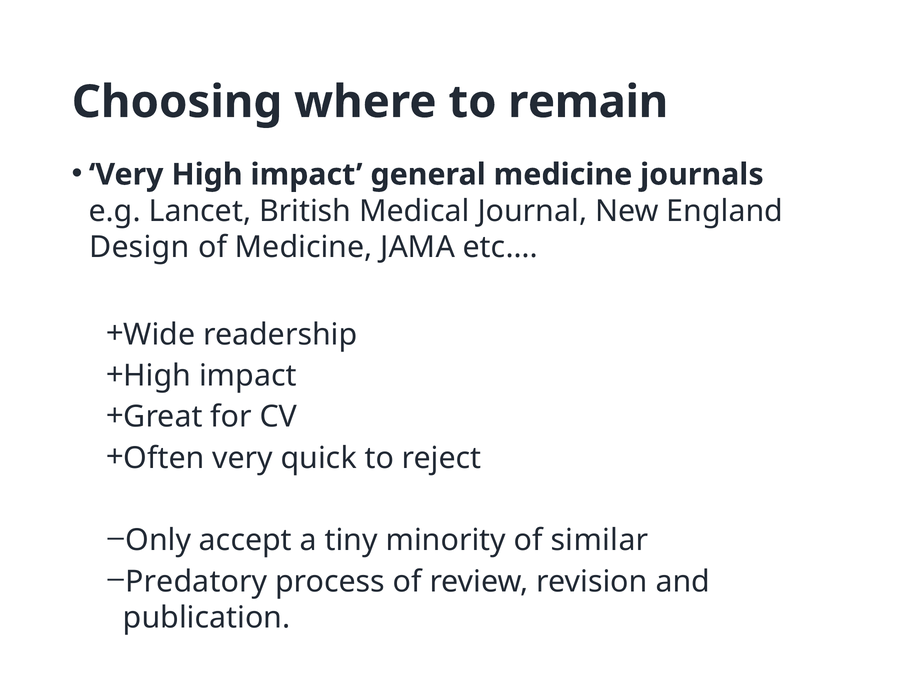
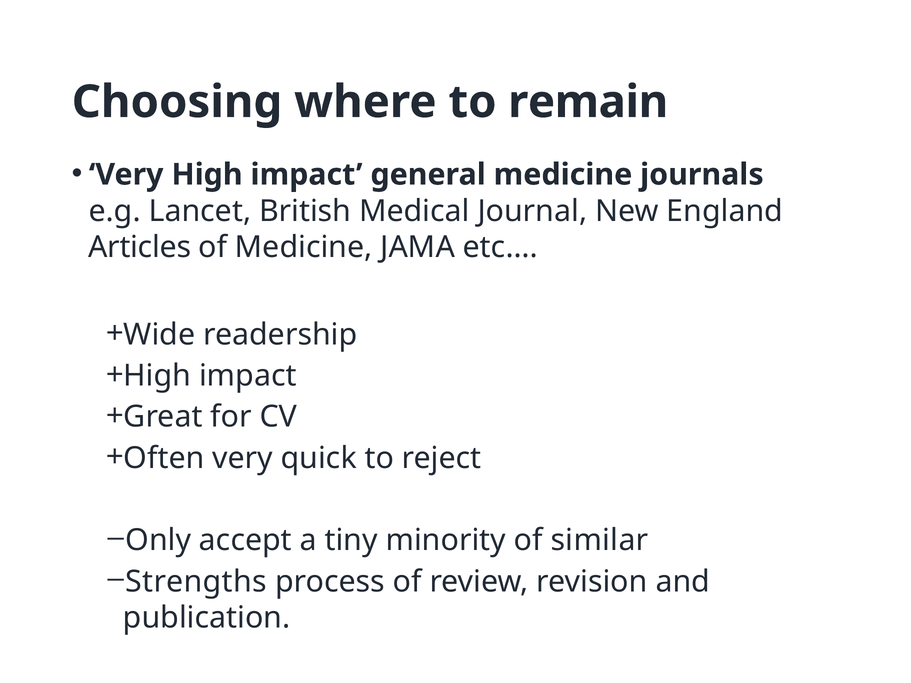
Design: Design -> Articles
Predatory: Predatory -> Strengths
